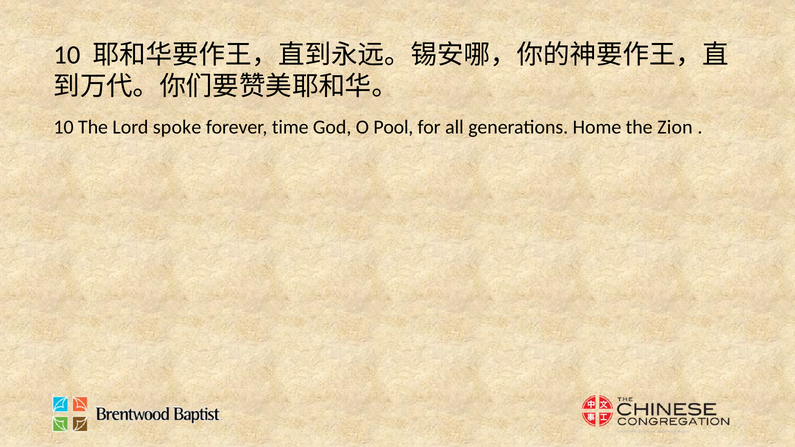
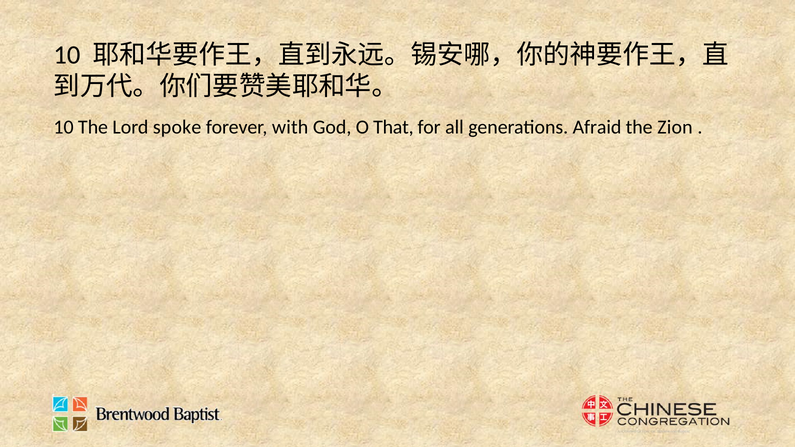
time: time -> with
Pool: Pool -> That
Home: Home -> Afraid
